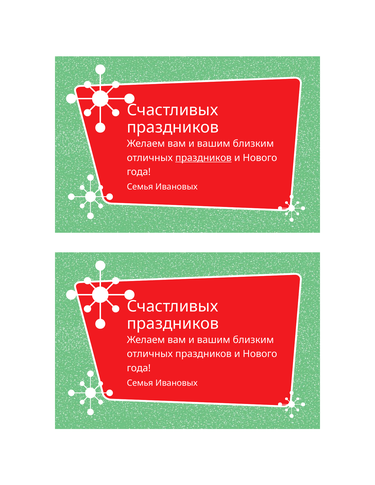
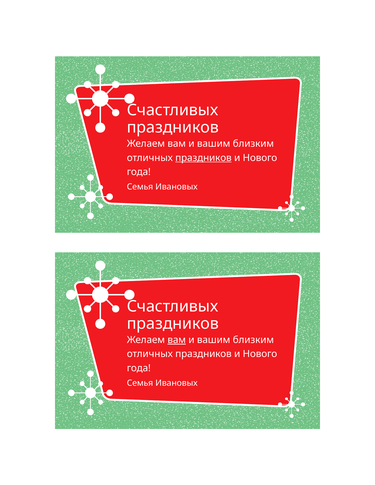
вам at (177, 340) underline: none -> present
